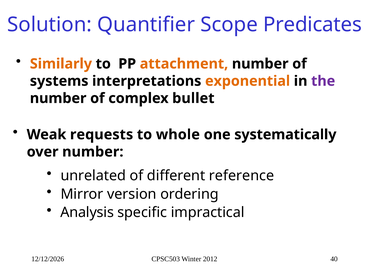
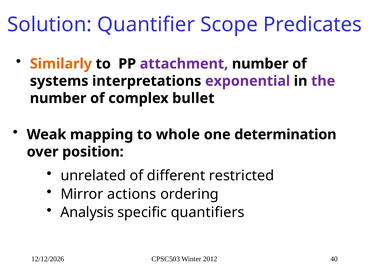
attachment colour: orange -> purple
exponential colour: orange -> purple
requests: requests -> mapping
systematically: systematically -> determination
over number: number -> position
reference: reference -> restricted
version: version -> actions
impractical: impractical -> quantifiers
